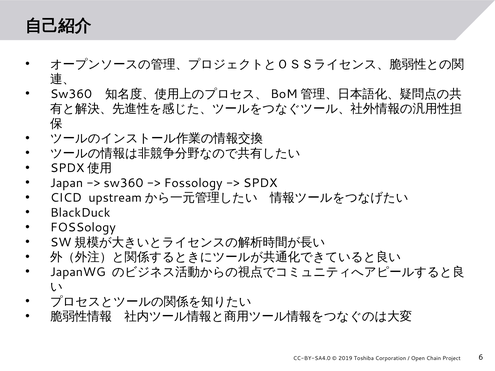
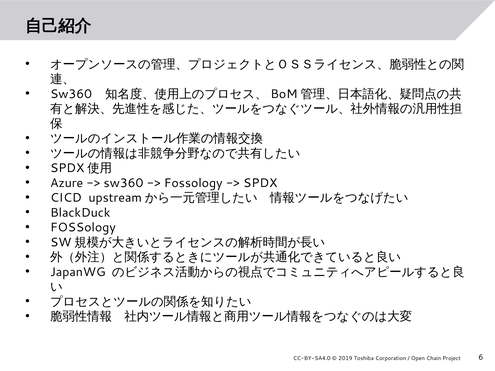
Japan: Japan -> Azure
